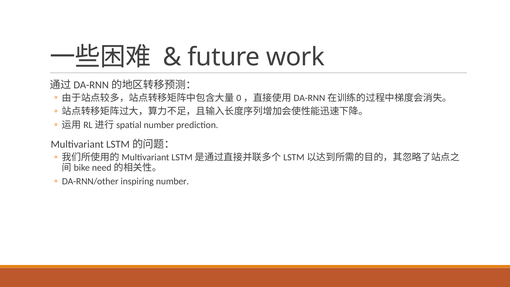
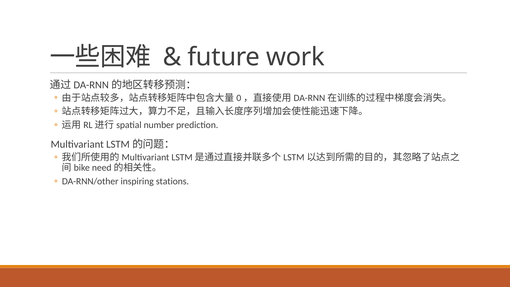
inspiring number: number -> stations
